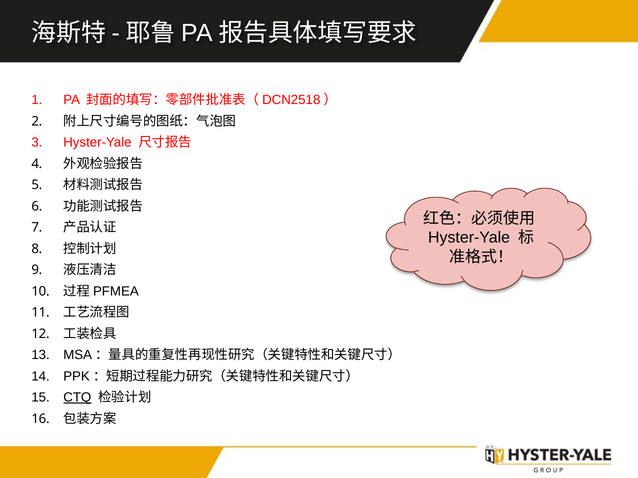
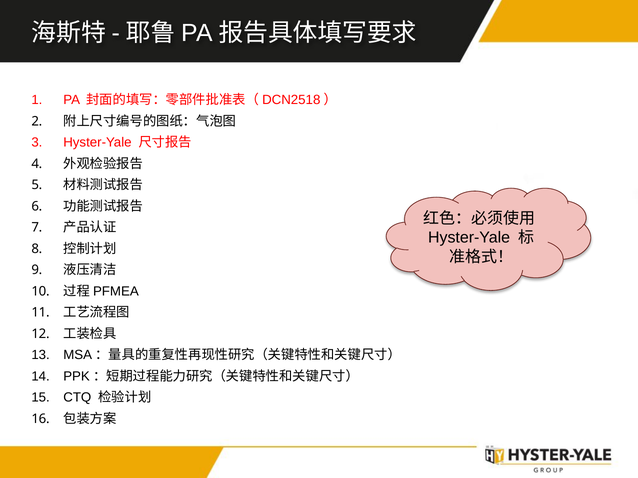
CTQ underline: present -> none
